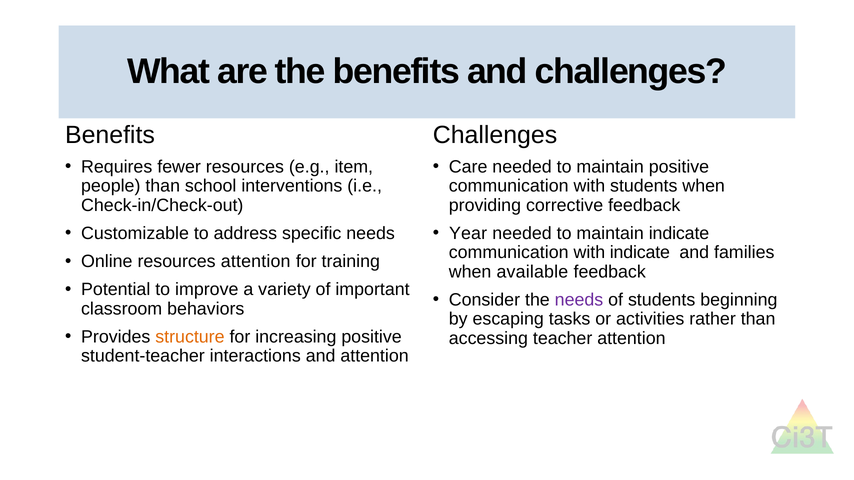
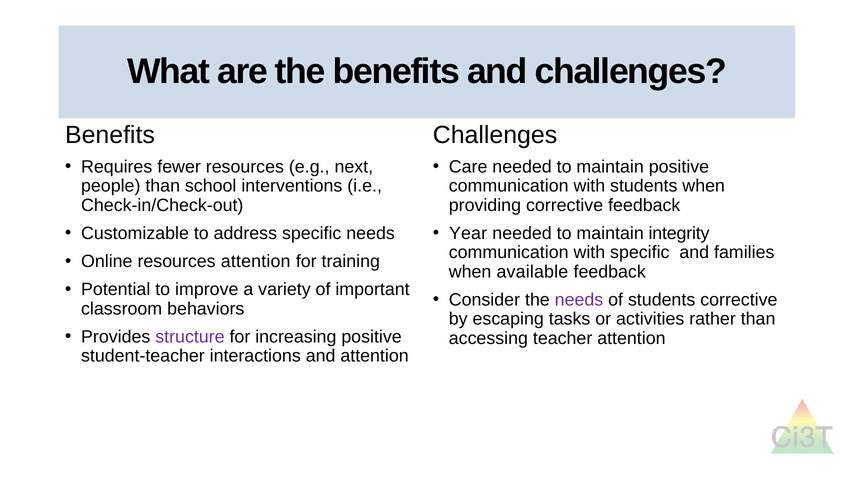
item: item -> next
maintain indicate: indicate -> integrity
with indicate: indicate -> specific
students beginning: beginning -> corrective
structure colour: orange -> purple
